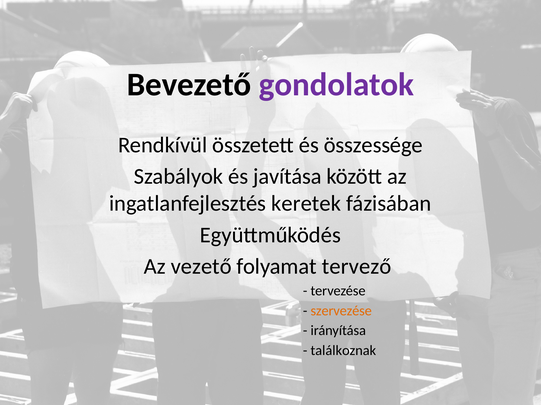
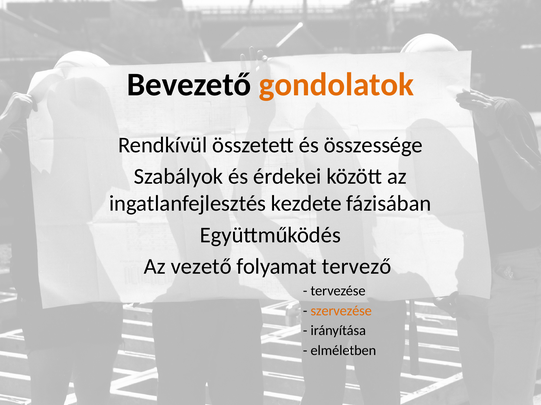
gondolatok colour: purple -> orange
javítása: javítása -> érdekei
keretek: keretek -> kezdete
találkoznak: találkoznak -> elméletben
